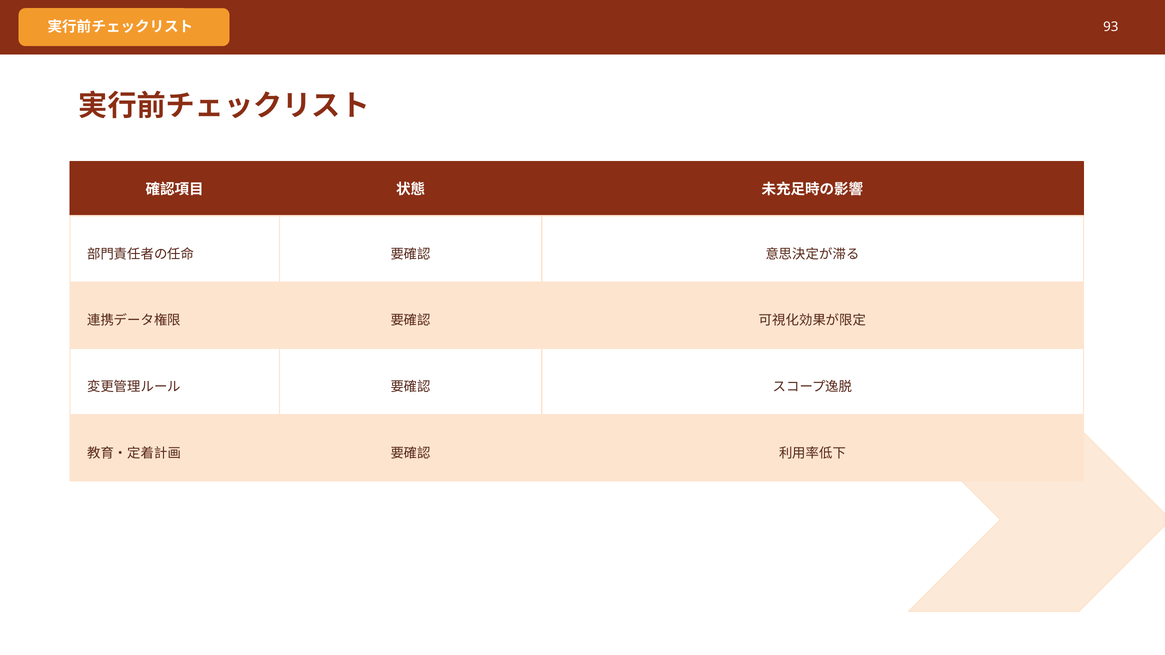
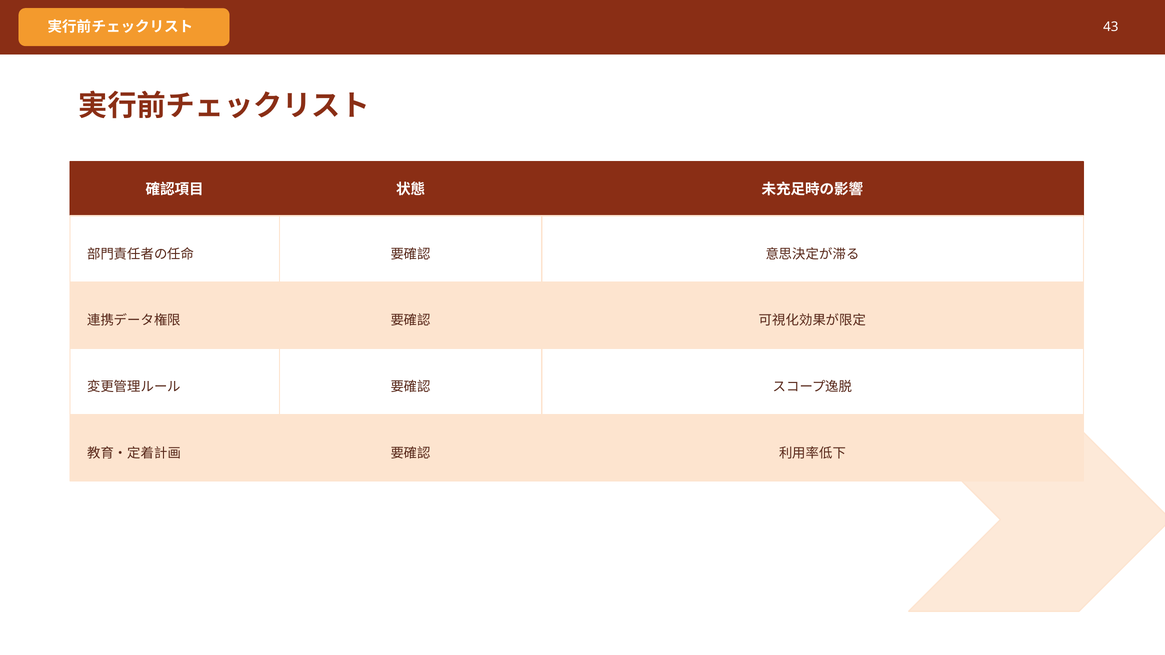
93: 93 -> 43
